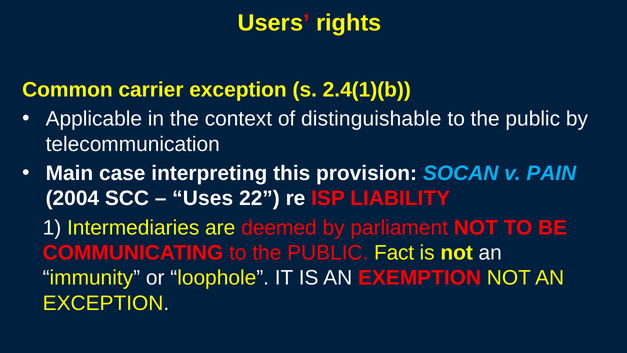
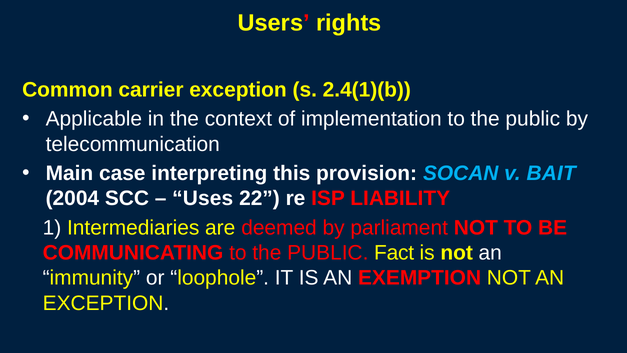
distinguishable: distinguishable -> implementation
PAIN: PAIN -> BAIT
